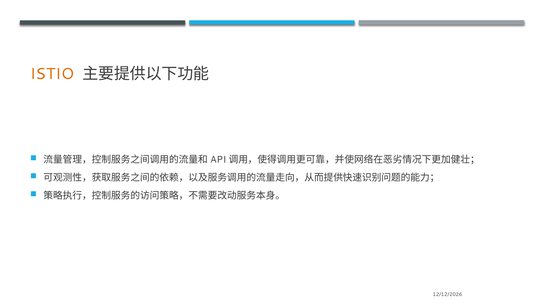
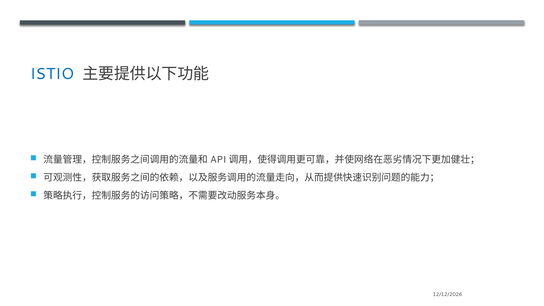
ISTIO colour: orange -> blue
